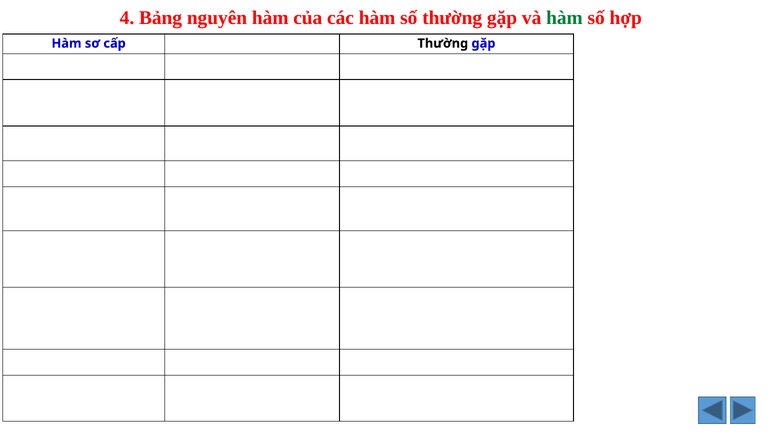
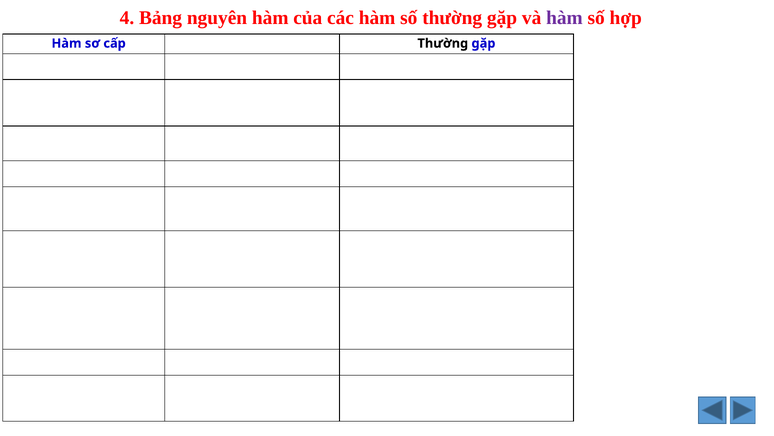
hàm at (564, 18) colour: green -> purple
